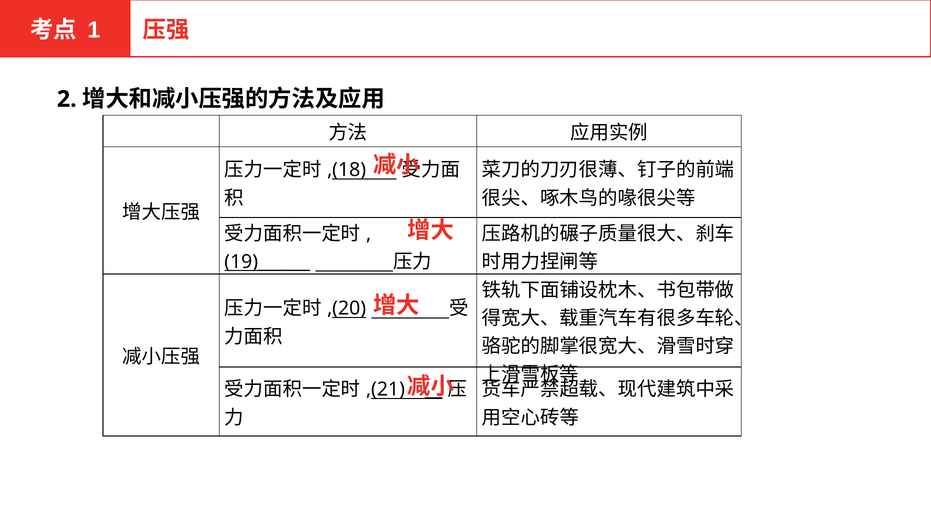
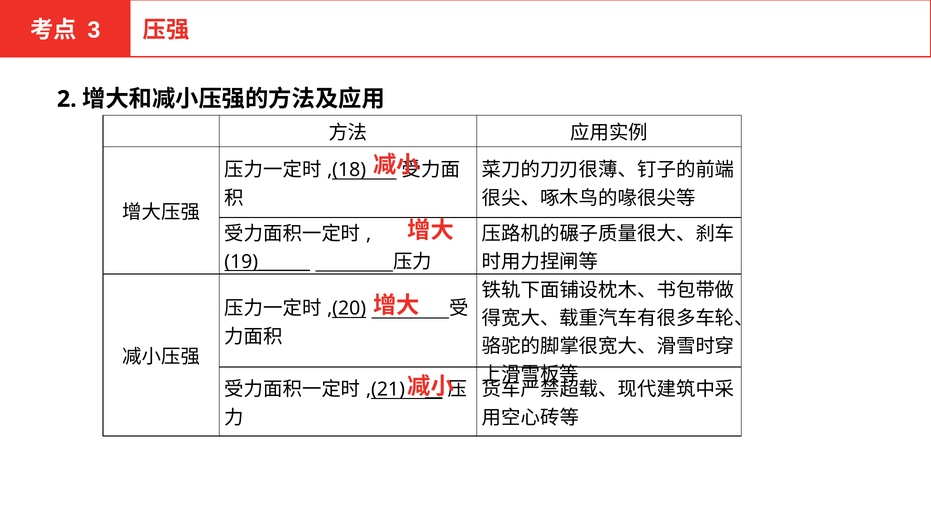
1: 1 -> 3
